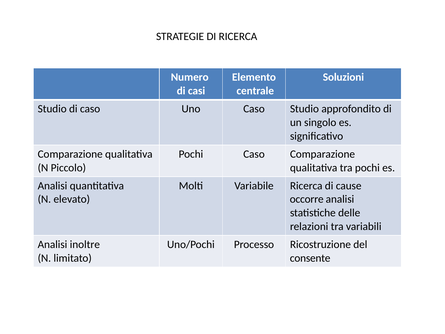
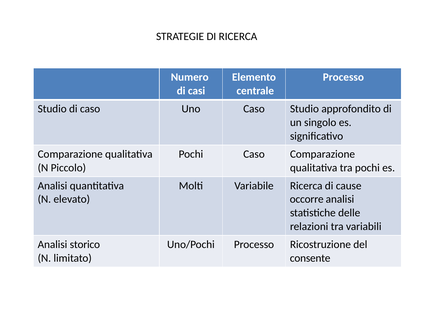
Soluzioni at (343, 77): Soluzioni -> Processo
inoltre: inoltre -> storico
